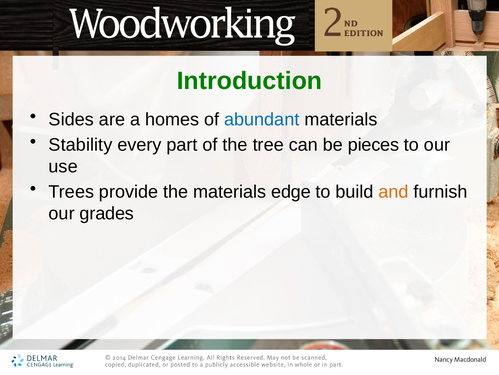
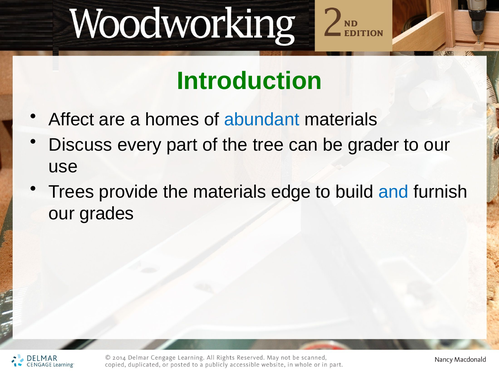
Sides: Sides -> Affect
Stability: Stability -> Discuss
pieces: pieces -> grader
and colour: orange -> blue
